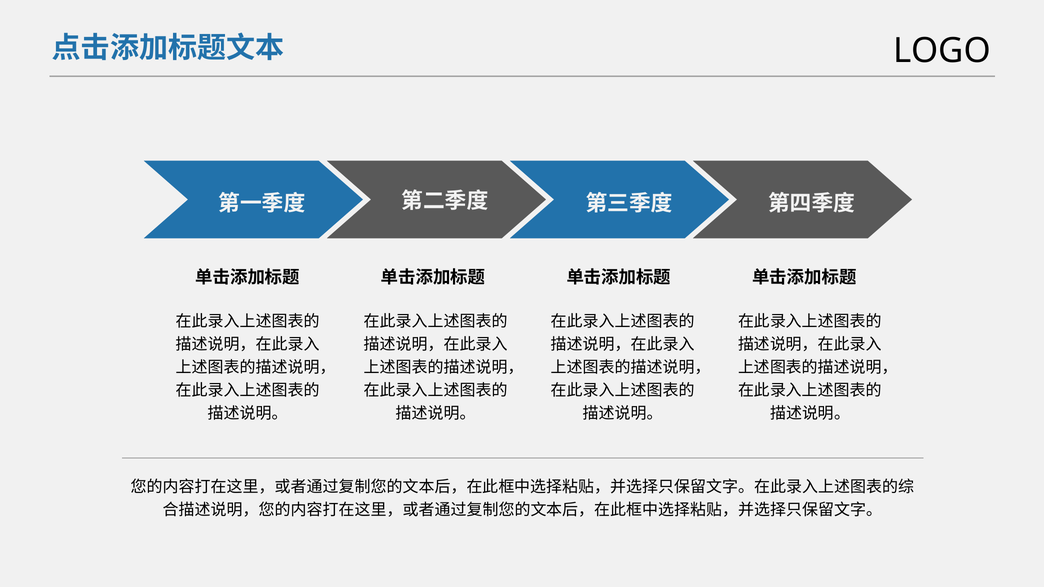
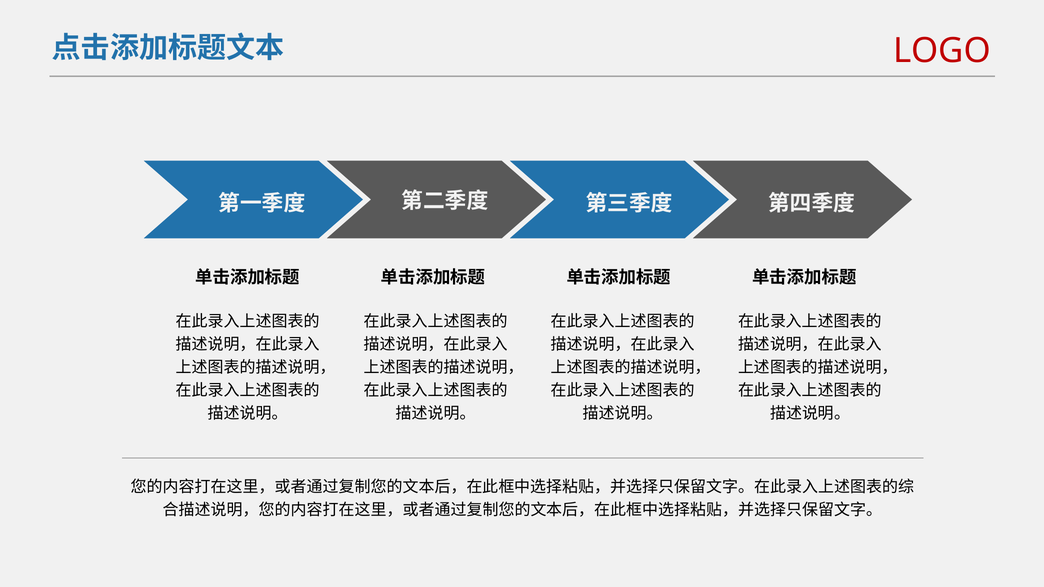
LOGO colour: black -> red
